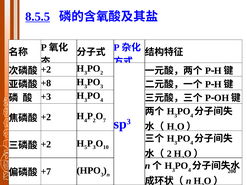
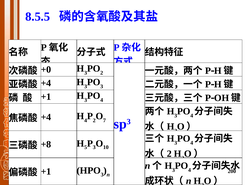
8.5.5 underline: present -> none
+2 at (46, 70): +2 -> +0
+8 at (46, 83): +8 -> +4
+3 at (46, 97): +3 -> +1
+2 at (46, 117): +2 -> +4
+2 at (46, 145): +2 -> +8
+7 at (46, 172): +7 -> +1
